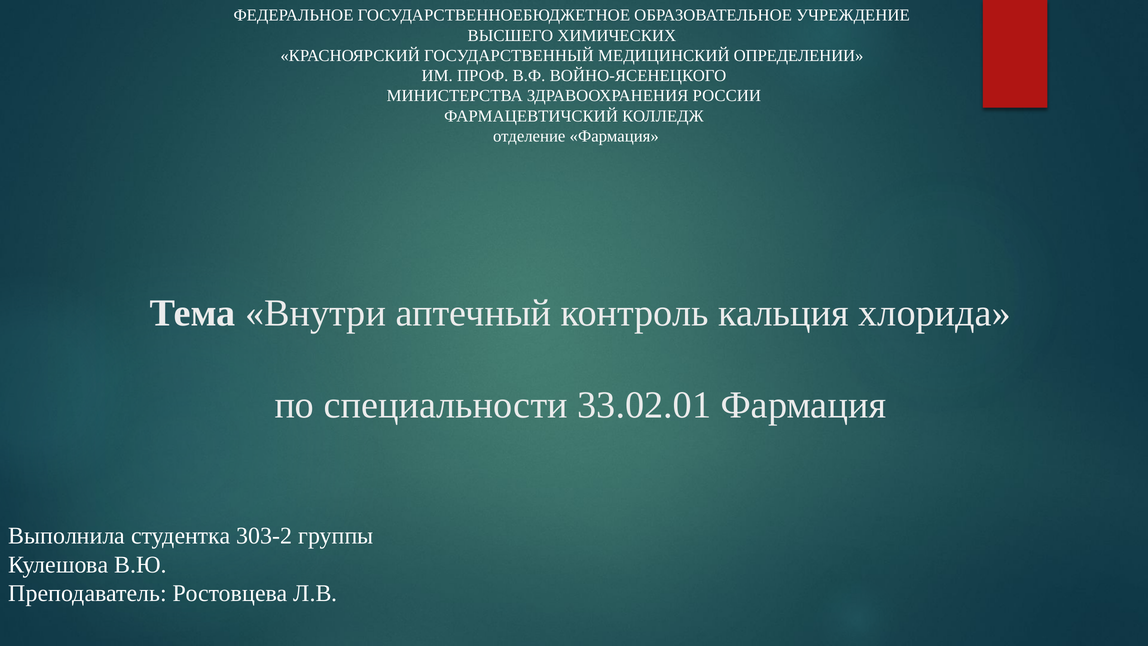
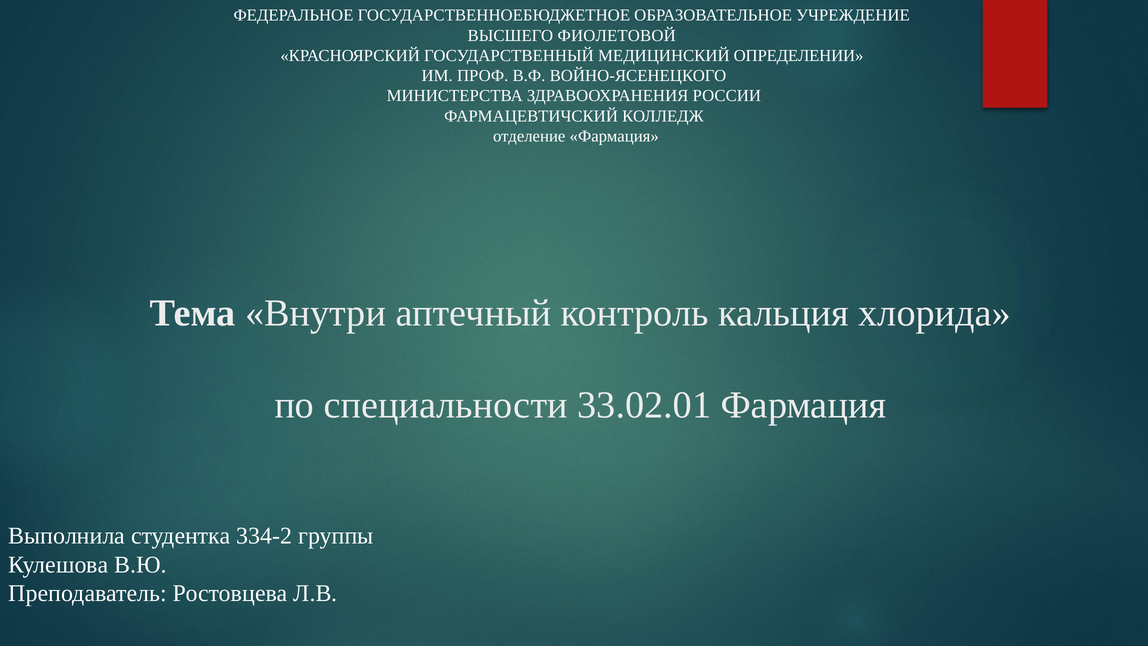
ХИМИЧЕСКИХ: ХИМИЧЕСКИХ -> ФИОЛЕТОВОЙ
303-2: 303-2 -> 334-2
